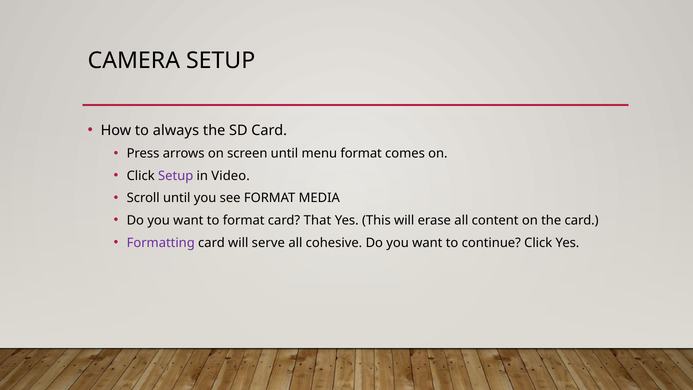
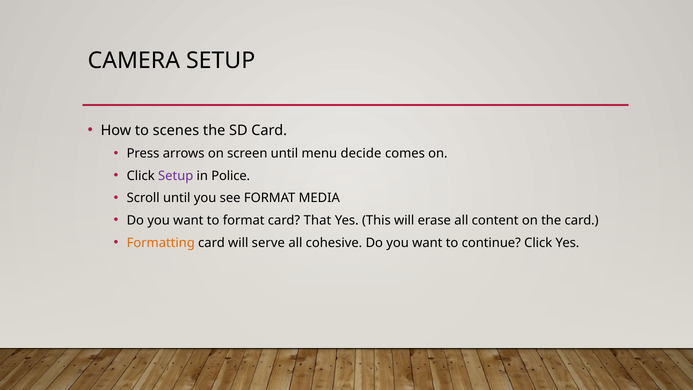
always: always -> scenes
menu format: format -> decide
Video: Video -> Police
Formatting colour: purple -> orange
